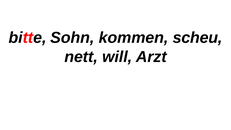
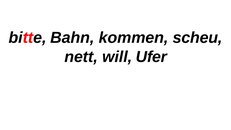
Sohn: Sohn -> Bahn
Arzt: Arzt -> Ufer
